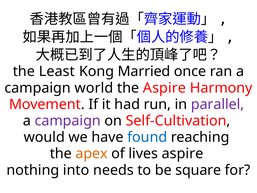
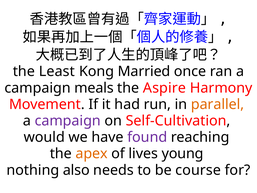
world: world -> meals
parallel colour: purple -> orange
found colour: blue -> purple
lives aspire: aspire -> young
into: into -> also
square: square -> course
